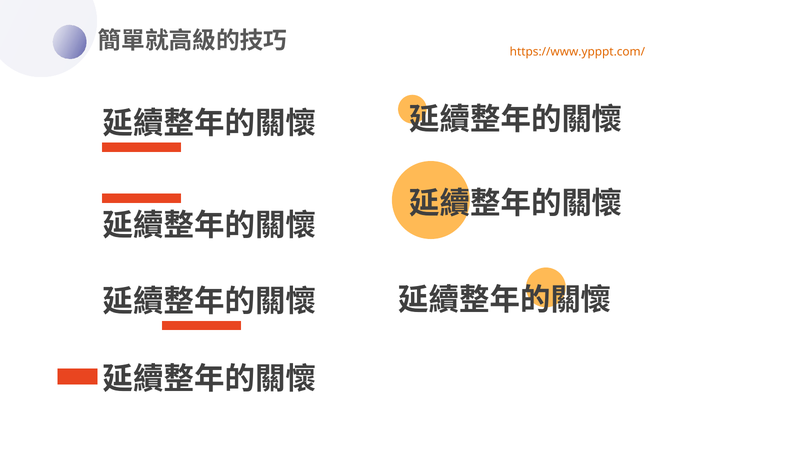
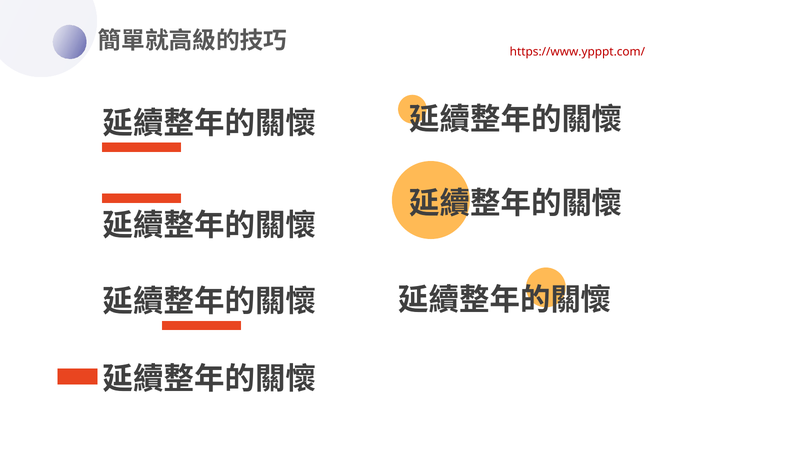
https://www.ypppt.com/ colour: orange -> red
